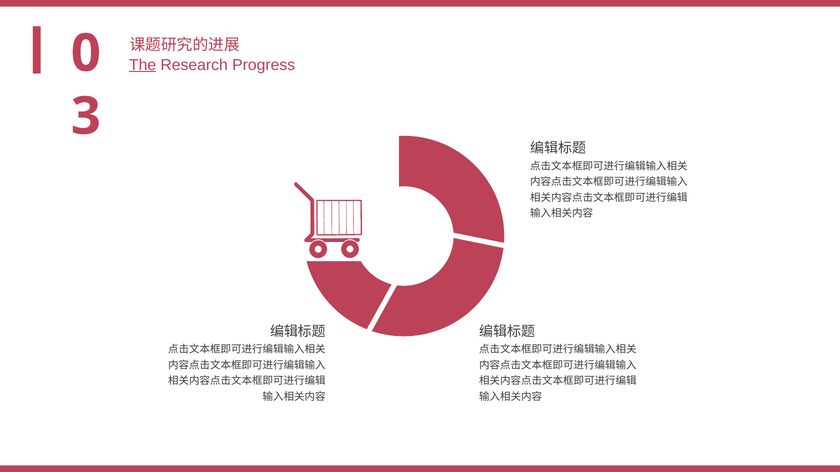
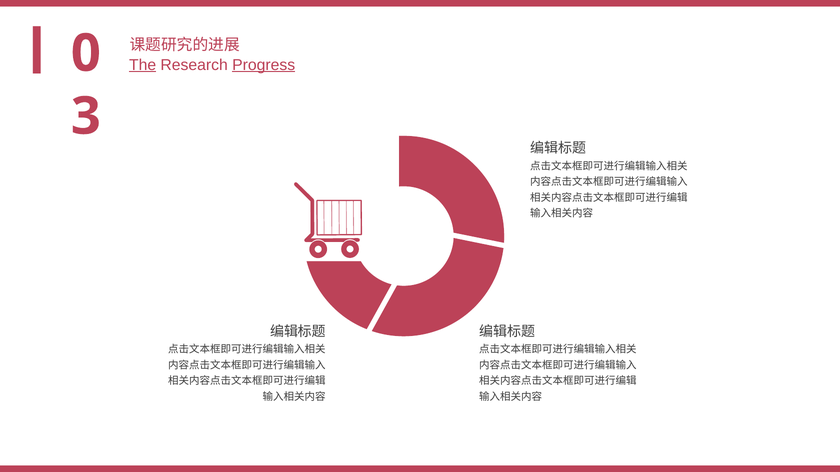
Progress underline: none -> present
